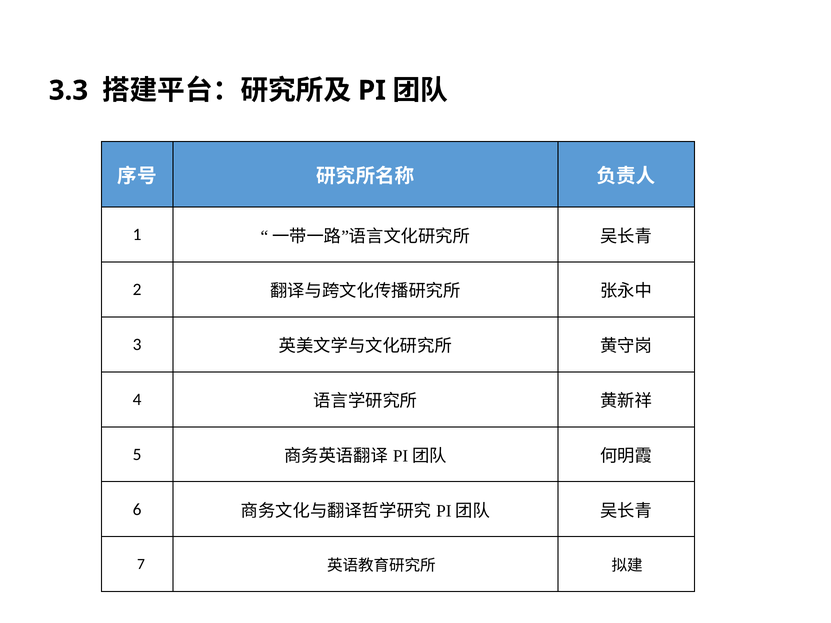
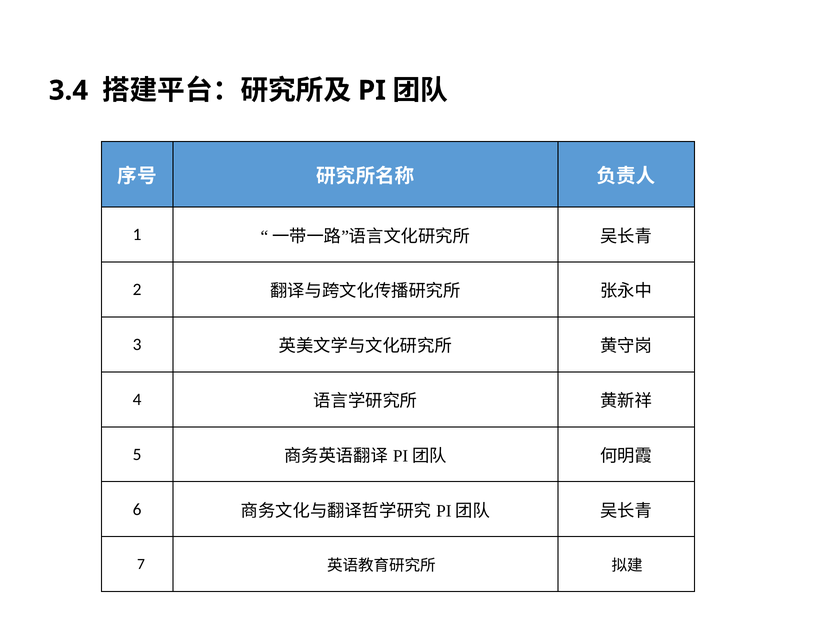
3.3: 3.3 -> 3.4
